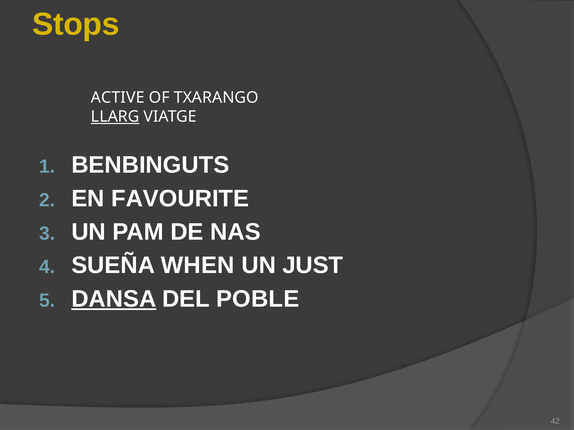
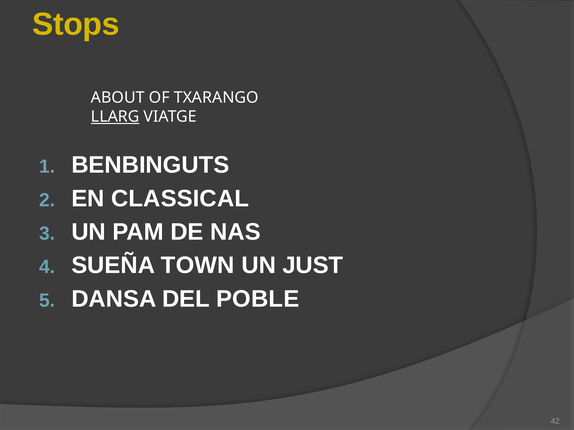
ACTIVE: ACTIVE -> ABOUT
FAVOURITE: FAVOURITE -> CLASSICAL
WHEN: WHEN -> TOWN
DANSA underline: present -> none
